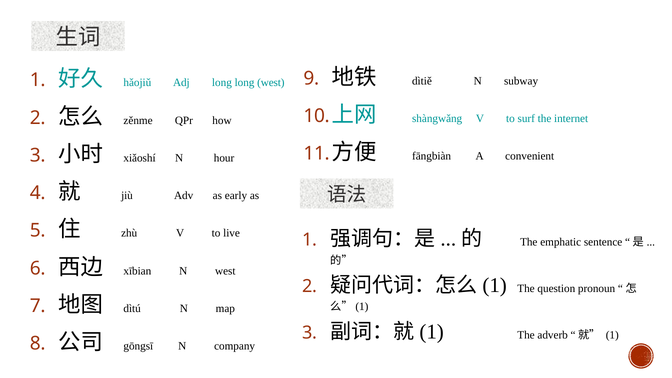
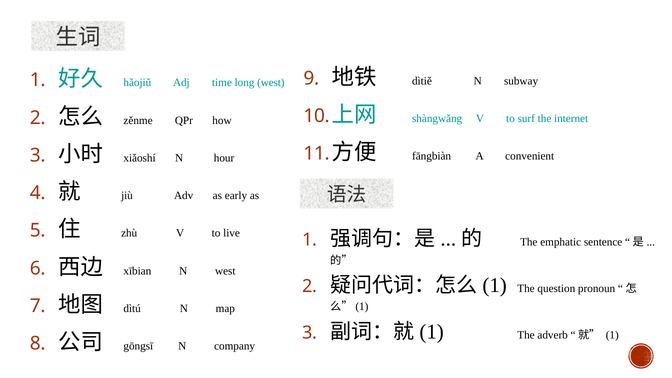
long at (222, 83): long -> time
